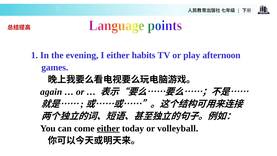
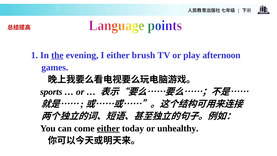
the underline: none -> present
habits: habits -> brush
again: again -> sports
volleyball: volleyball -> unhealthy
